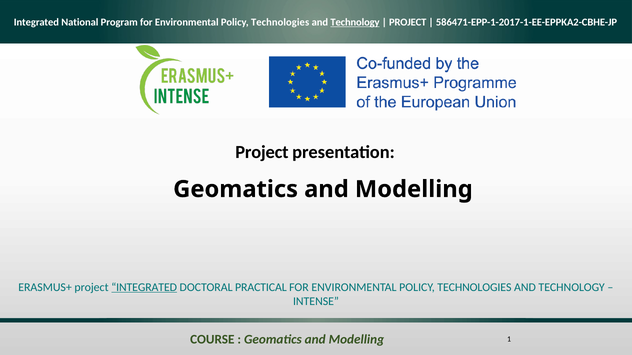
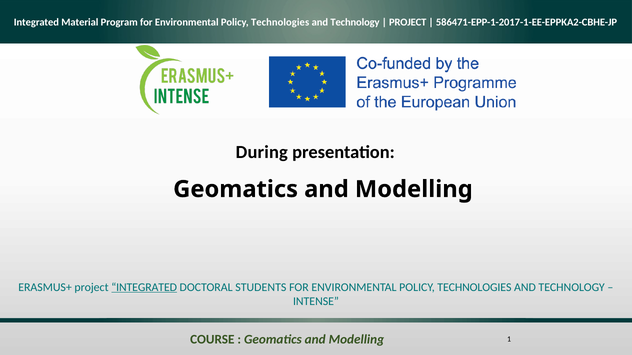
National: National -> Material
Technology at (355, 22) underline: present -> none
Project at (262, 153): Project -> During
PRACTICAL: PRACTICAL -> STUDENTS
